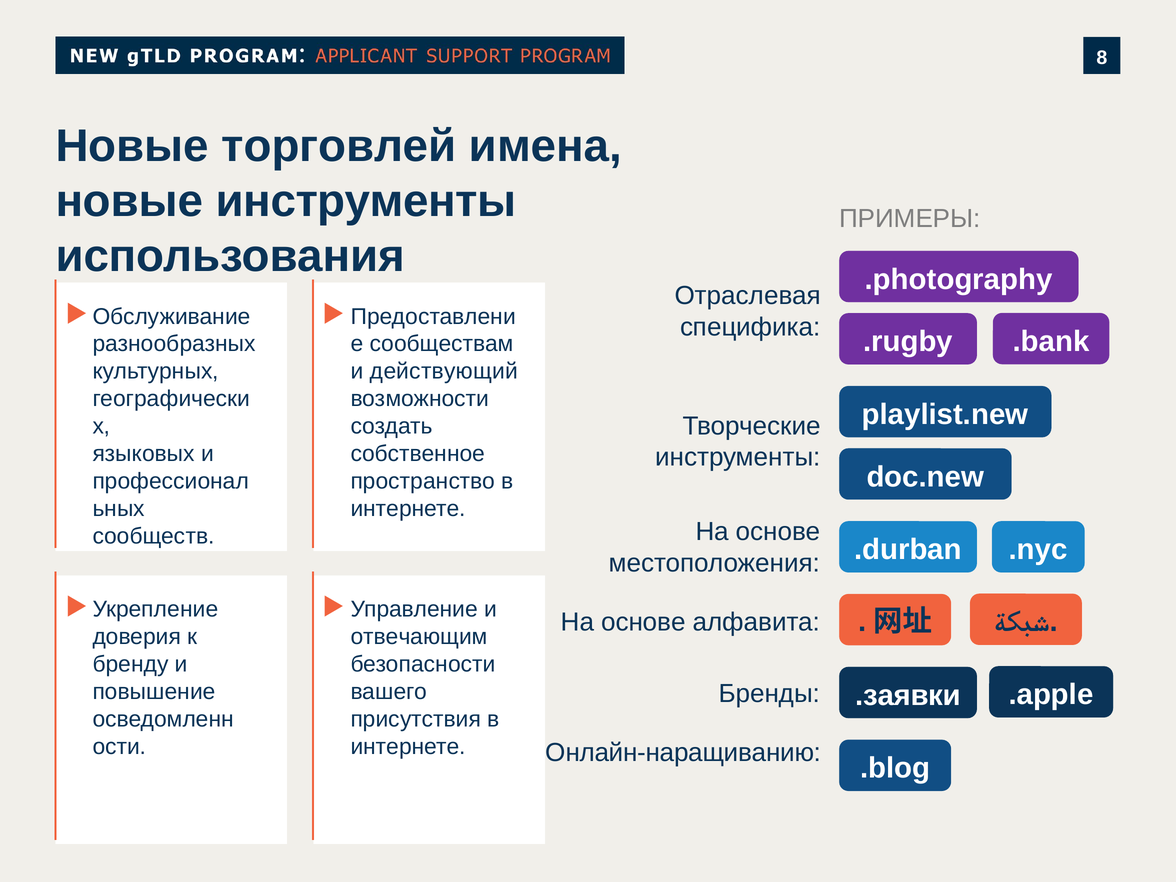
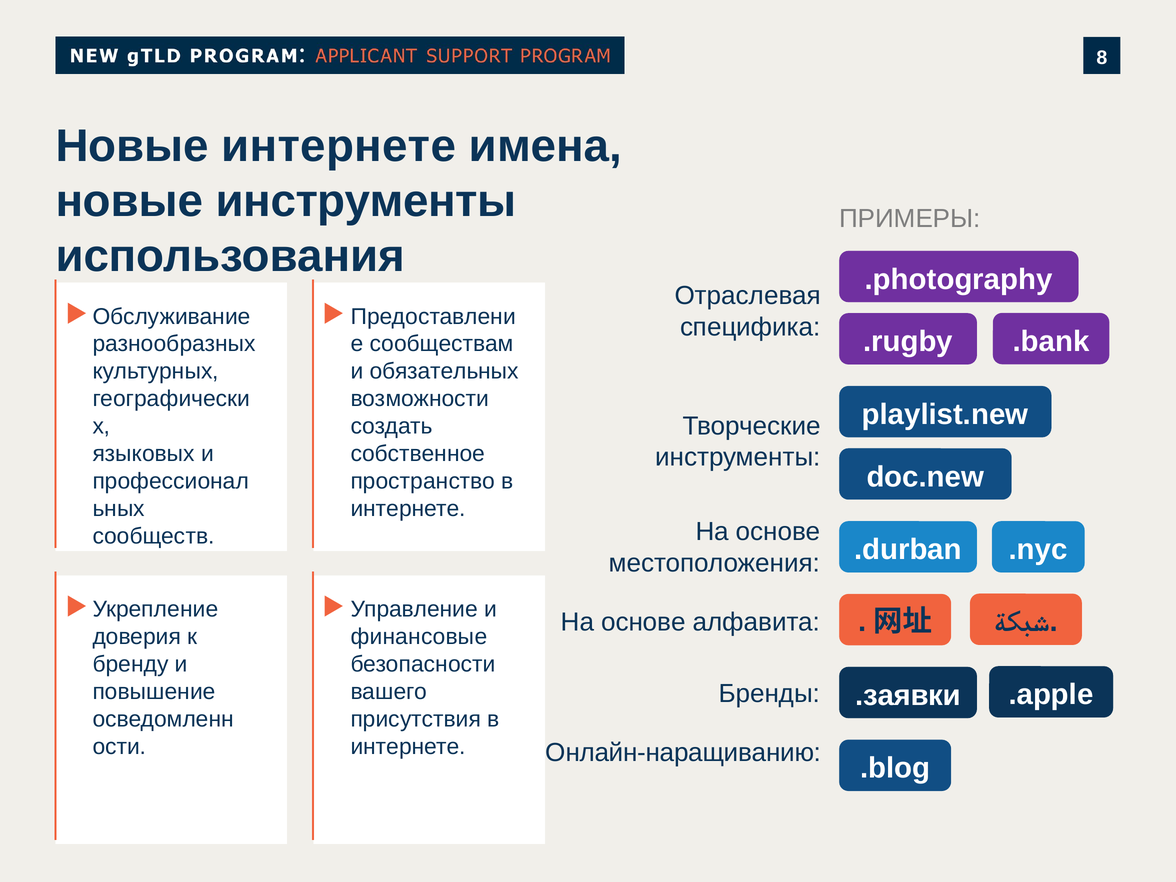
Новые торговлей: торговлей -> интернете
действующий: действующий -> обязательных
отвечающим: отвечающим -> финансовые
